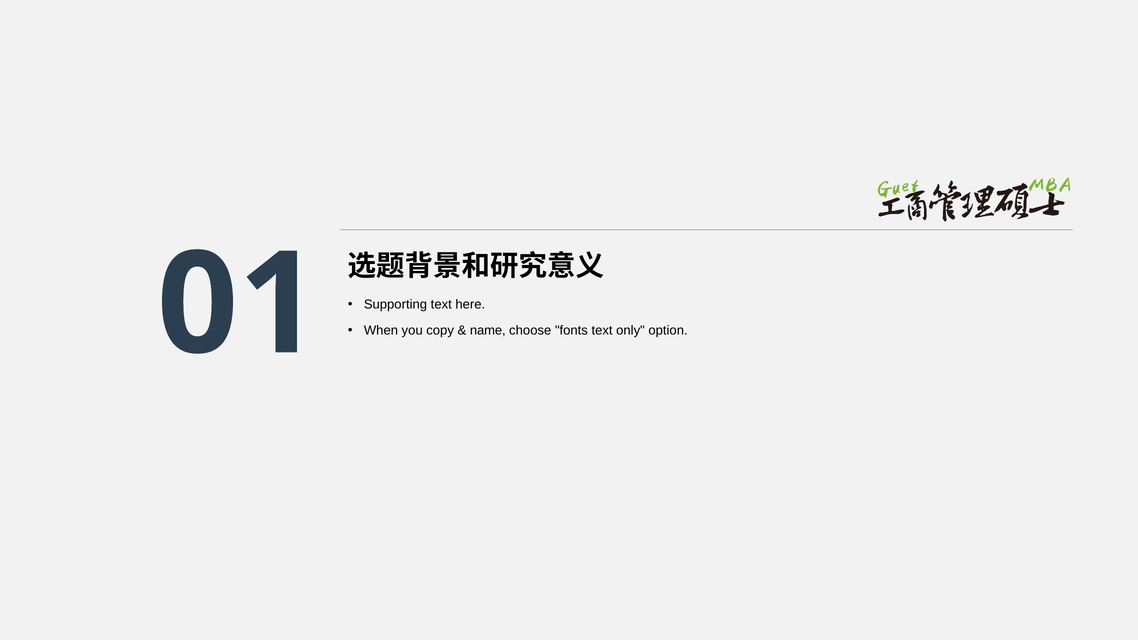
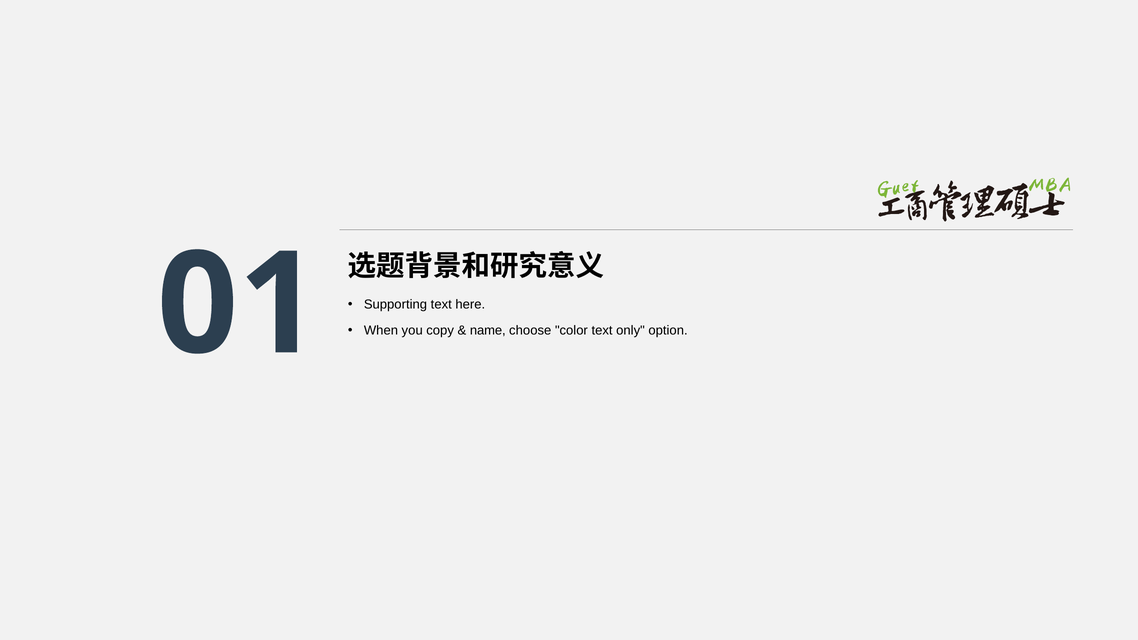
fonts: fonts -> color
